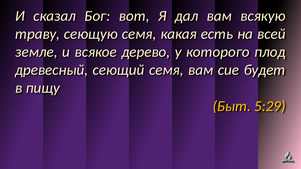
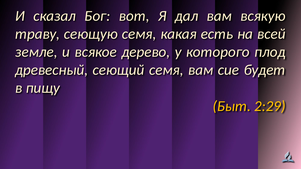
5:29: 5:29 -> 2:29
